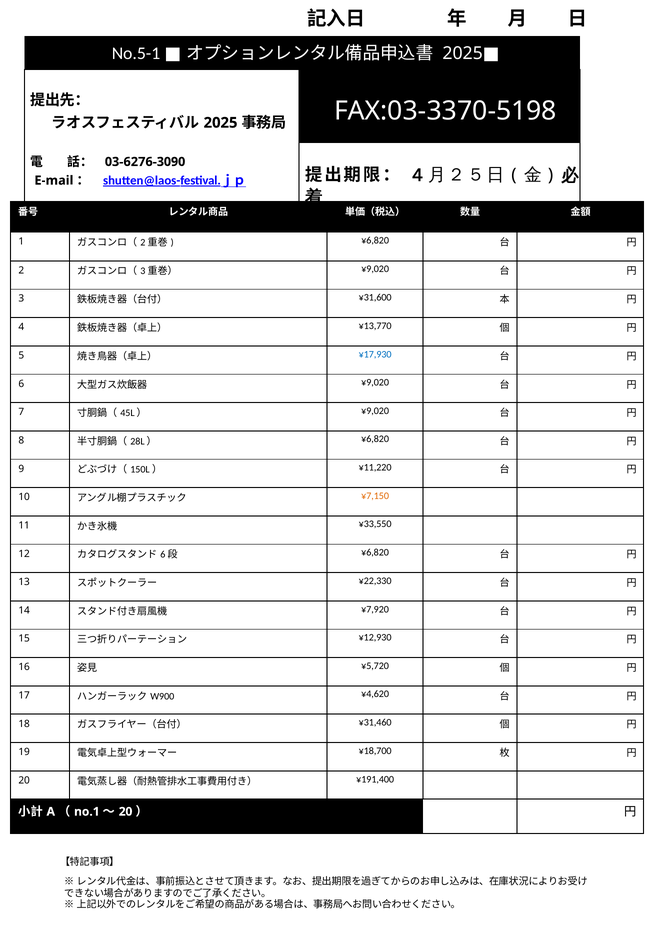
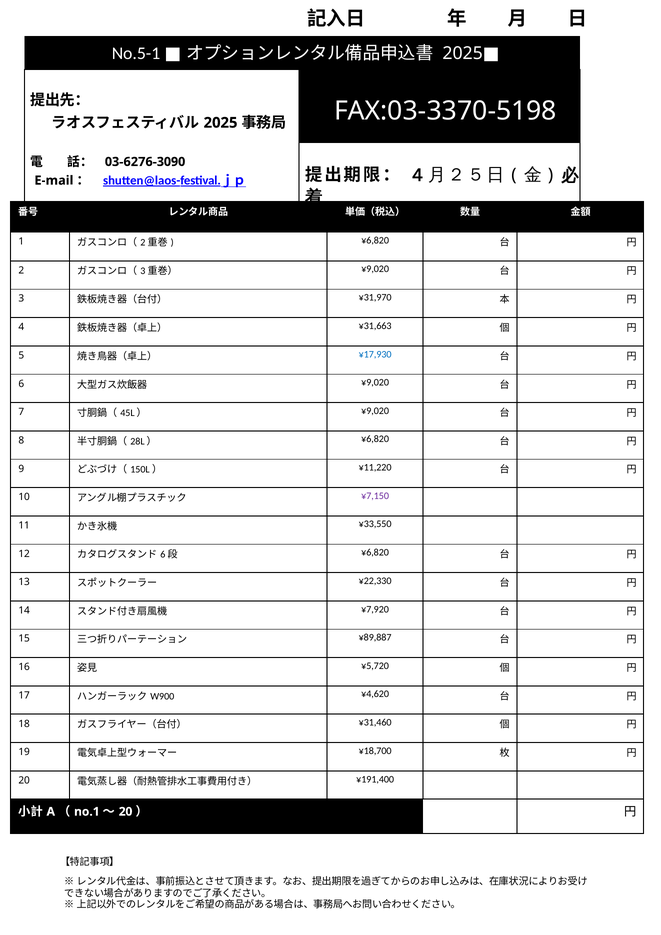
¥31,600: ¥31,600 -> ¥31,970
¥13,770: ¥13,770 -> ¥31,663
¥7,150 colour: orange -> purple
¥12,930: ¥12,930 -> ¥89,887
